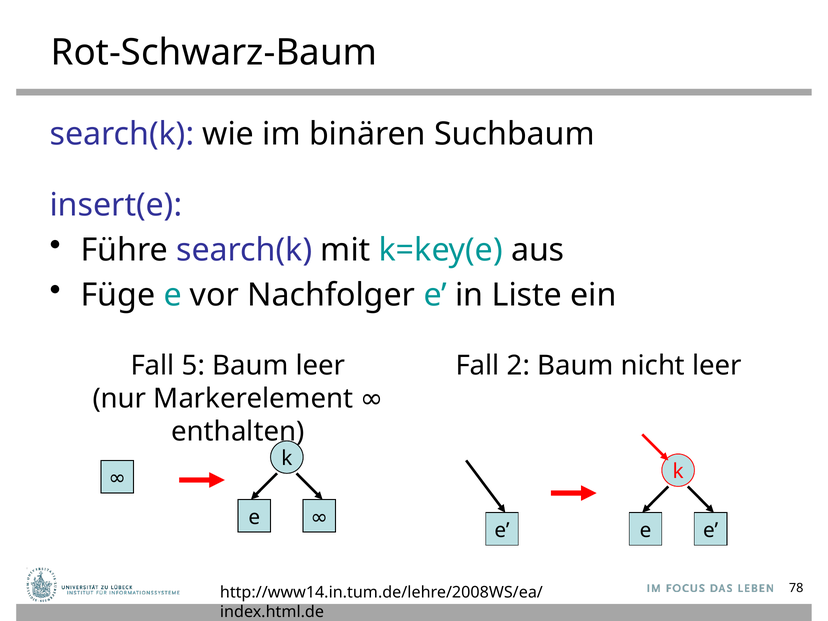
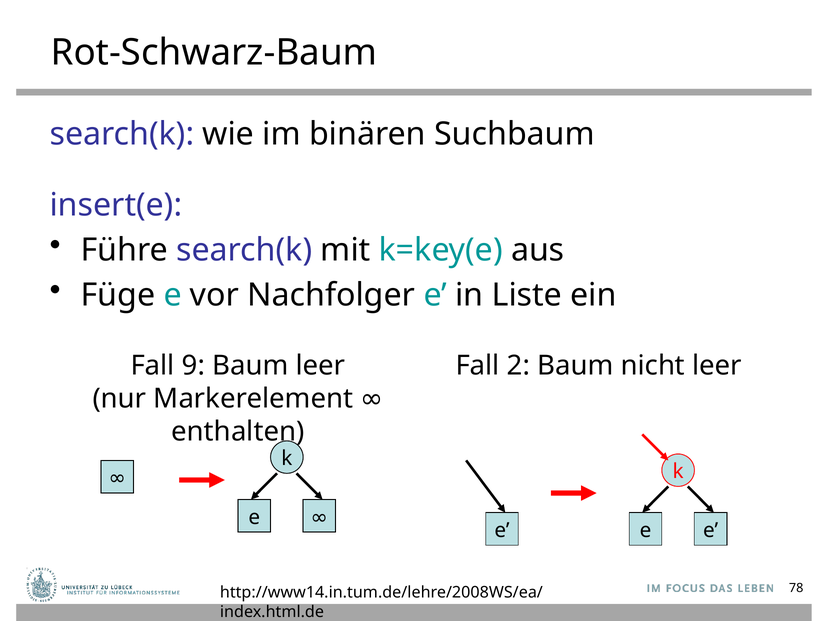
5: 5 -> 9
